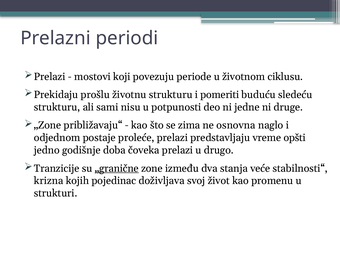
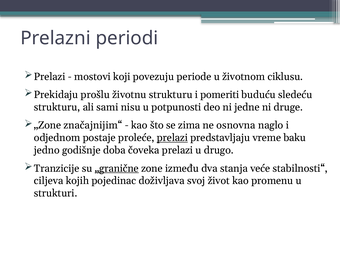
približavaju“: približavaju“ -> značajnijim“
prelazi at (172, 138) underline: none -> present
opšti: opšti -> baku
krizna: krizna -> ciljeva
